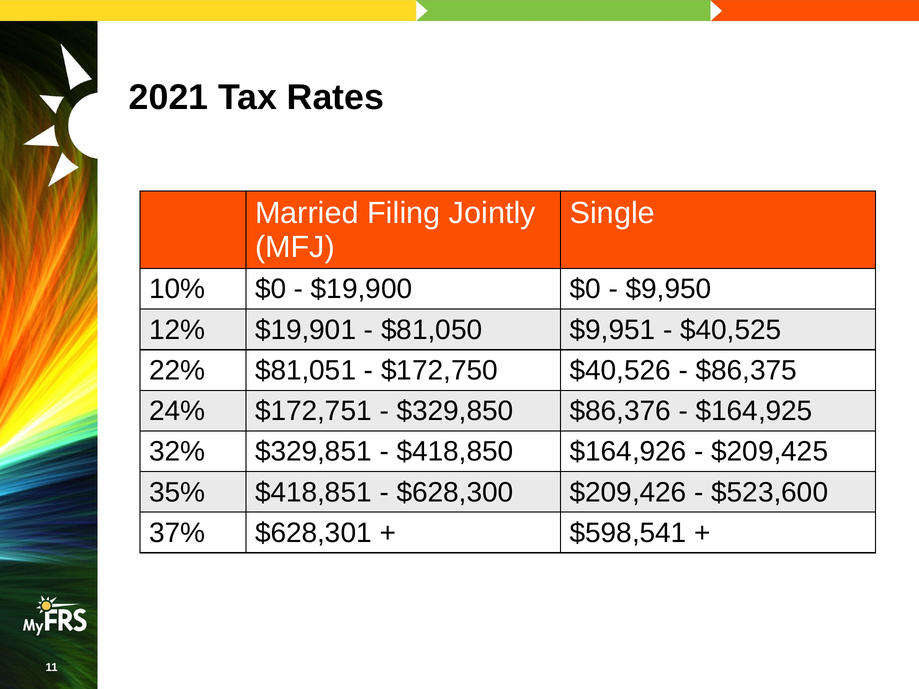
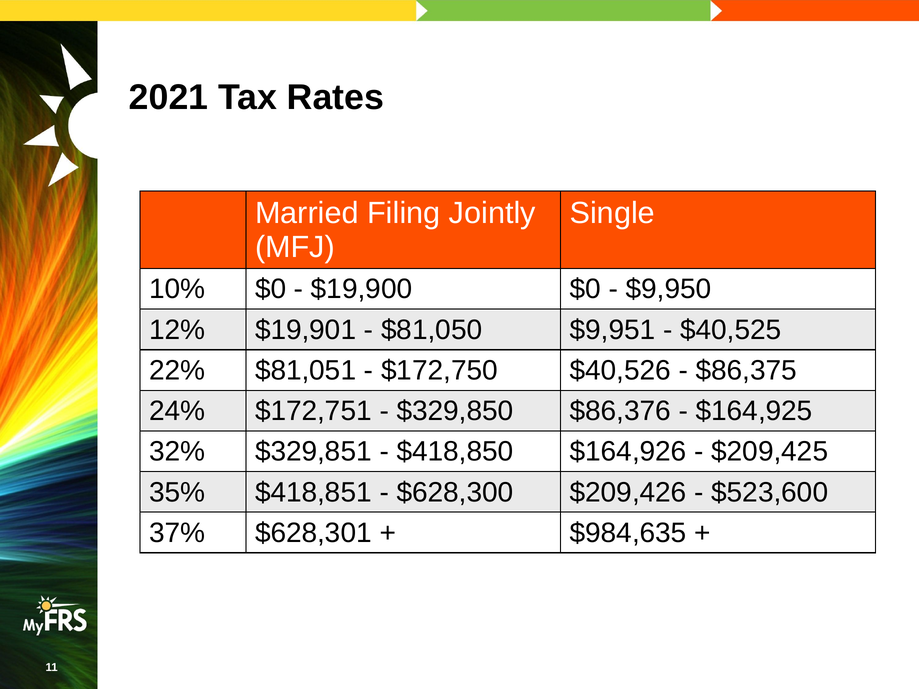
$598,541: $598,541 -> $984,635
